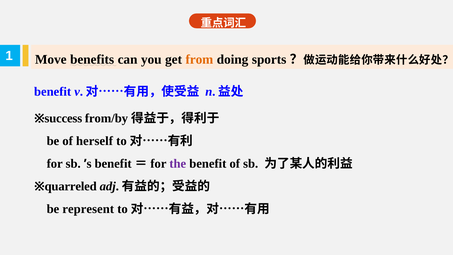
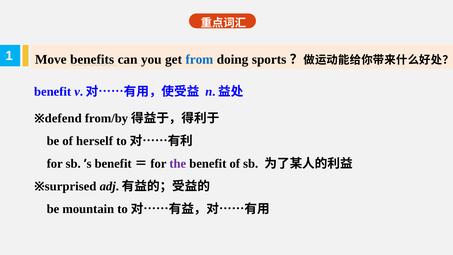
from colour: orange -> blue
success: success -> defend
quarreled: quarreled -> surprised
represent: represent -> mountain
